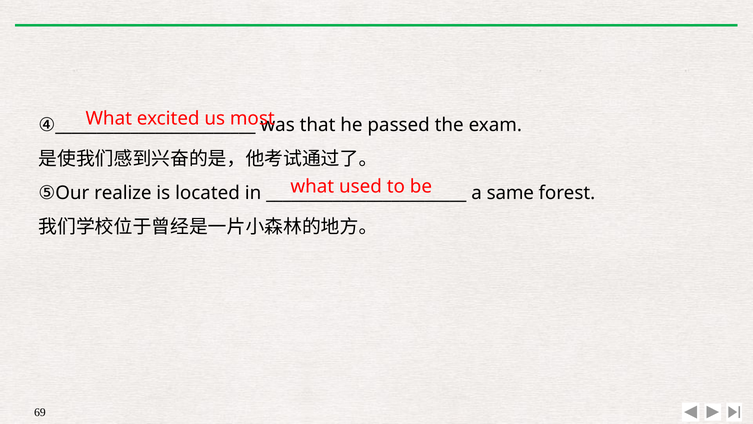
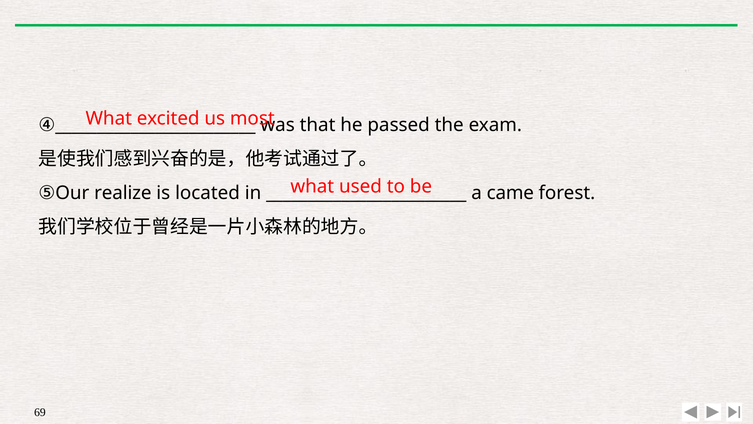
same: same -> came
